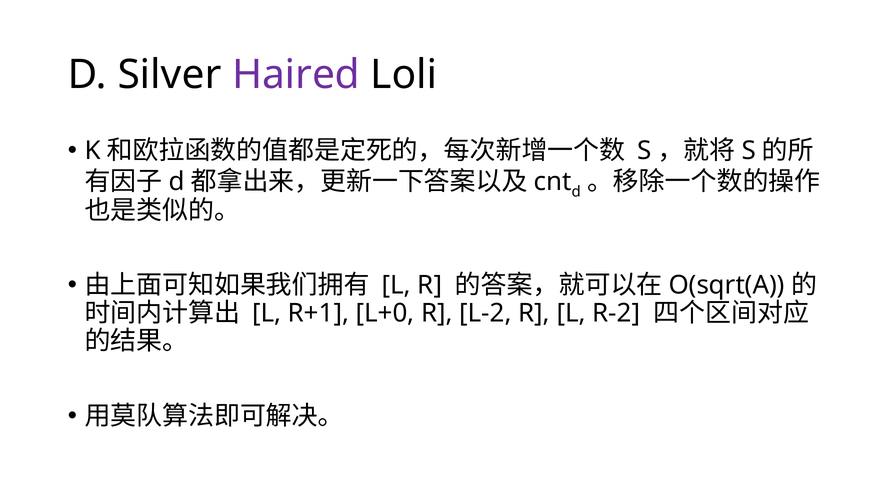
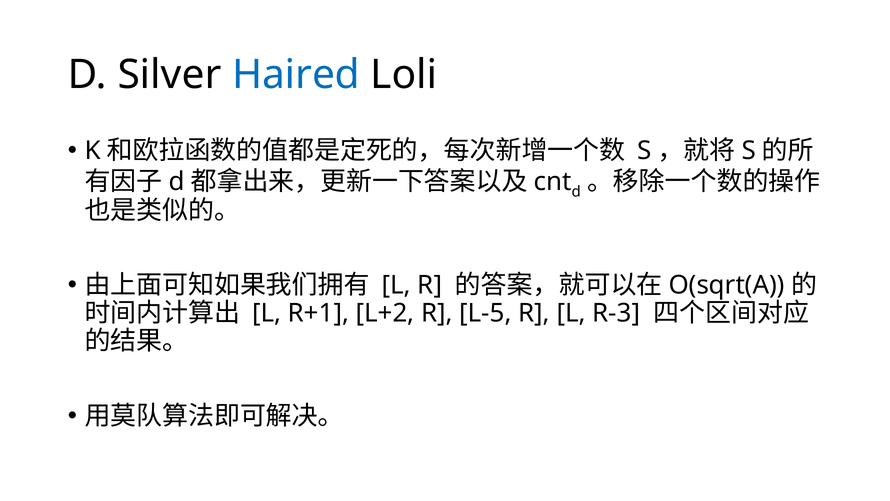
Haired colour: purple -> blue
L+0: L+0 -> L+2
L-2: L-2 -> L-5
R-2: R-2 -> R-3
